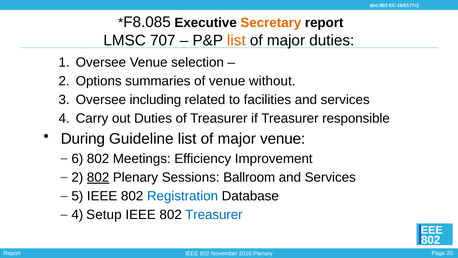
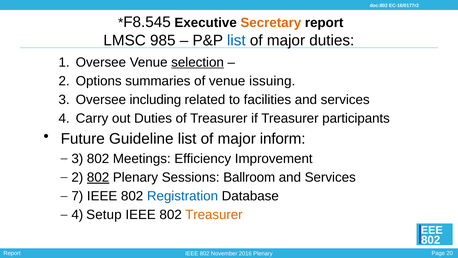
F8.085: F8.085 -> F8.545
707: 707 -> 985
list at (236, 40) colour: orange -> blue
selection underline: none -> present
without: without -> issuing
responsible: responsible -> participants
During: During -> Future
major venue: venue -> inform
6 at (77, 158): 6 -> 3
5: 5 -> 7
Treasurer at (214, 215) colour: blue -> orange
